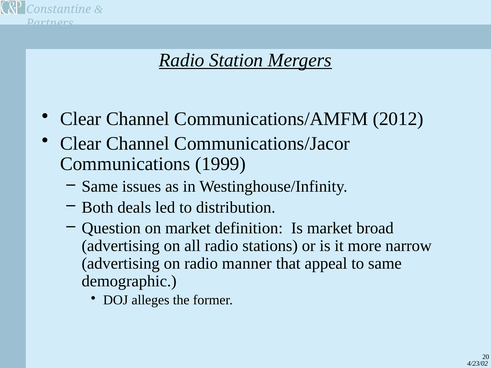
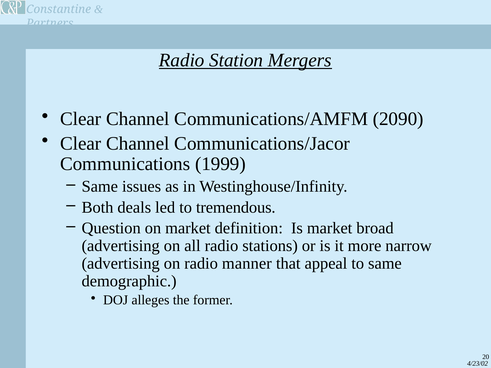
2012: 2012 -> 2090
distribution: distribution -> tremendous
